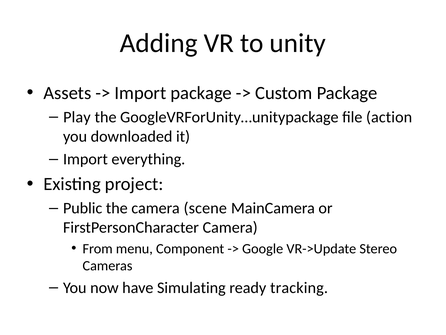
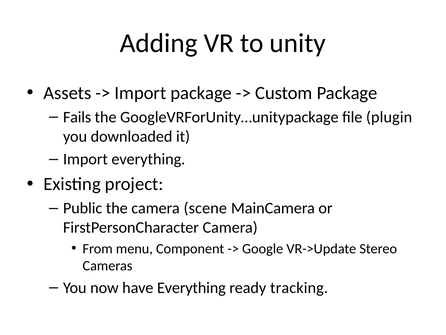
Play: Play -> Fails
action: action -> plugin
have Simulating: Simulating -> Everything
